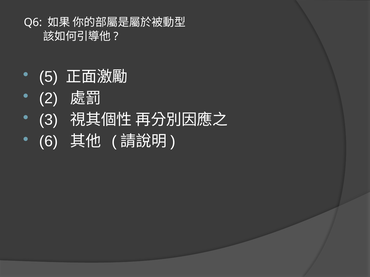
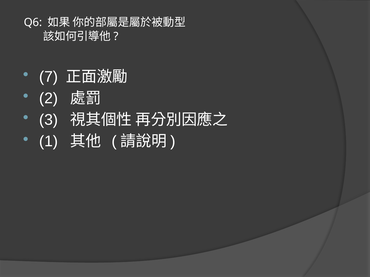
5: 5 -> 7
6: 6 -> 1
